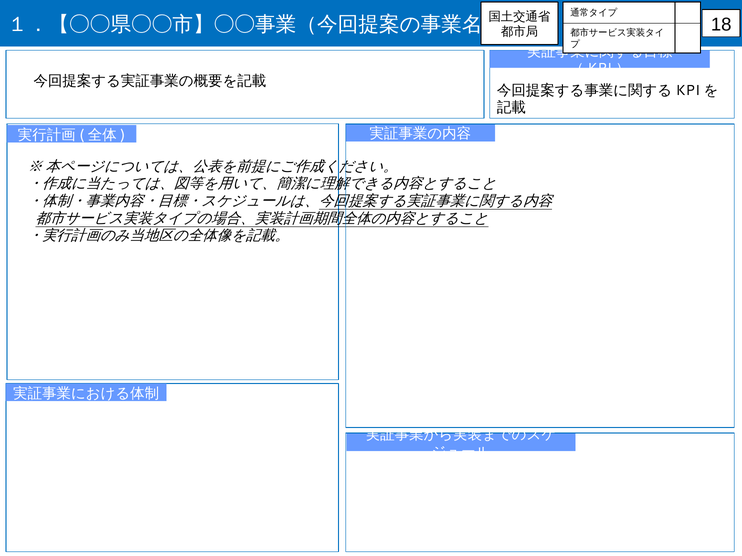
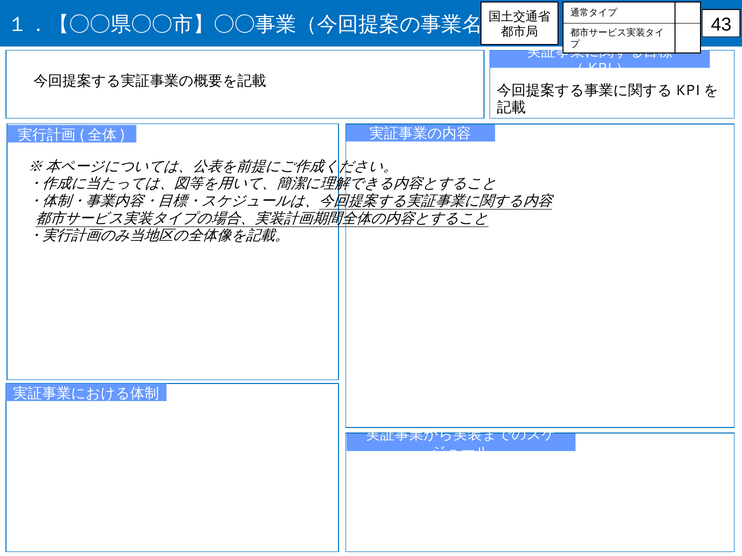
18: 18 -> 43
